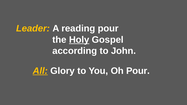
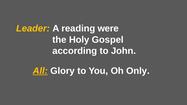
reading pour: pour -> were
Holy underline: present -> none
Oh Pour: Pour -> Only
